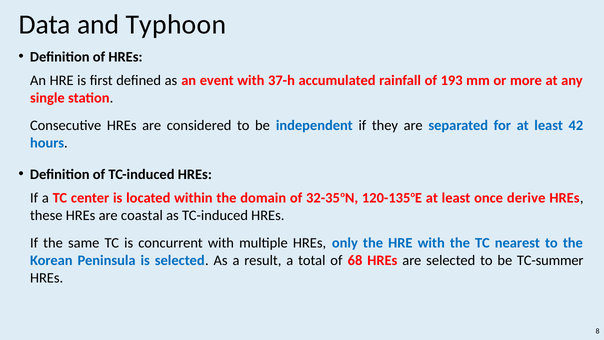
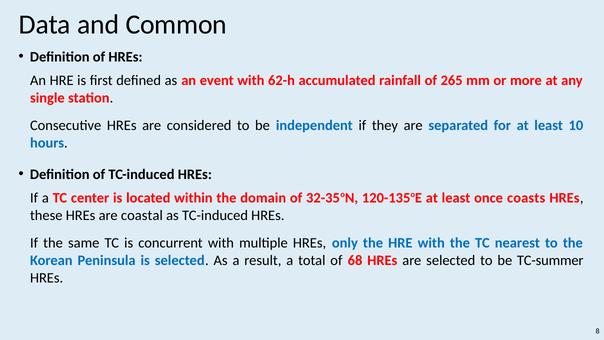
Typhoon: Typhoon -> Common
37-h: 37-h -> 62-h
193: 193 -> 265
42: 42 -> 10
derive: derive -> coasts
